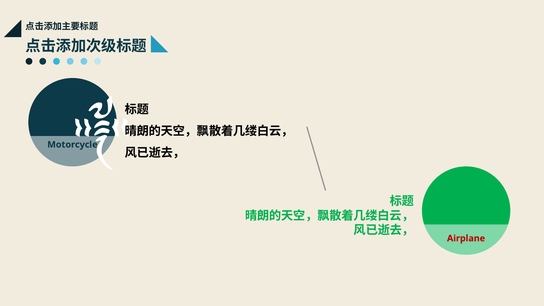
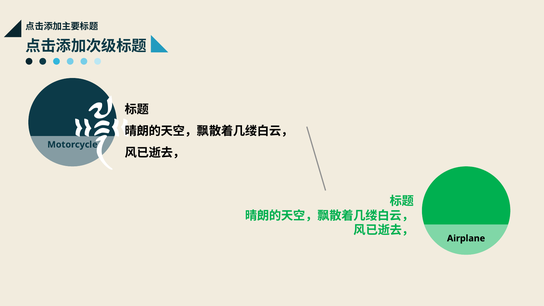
Airplane colour: red -> black
